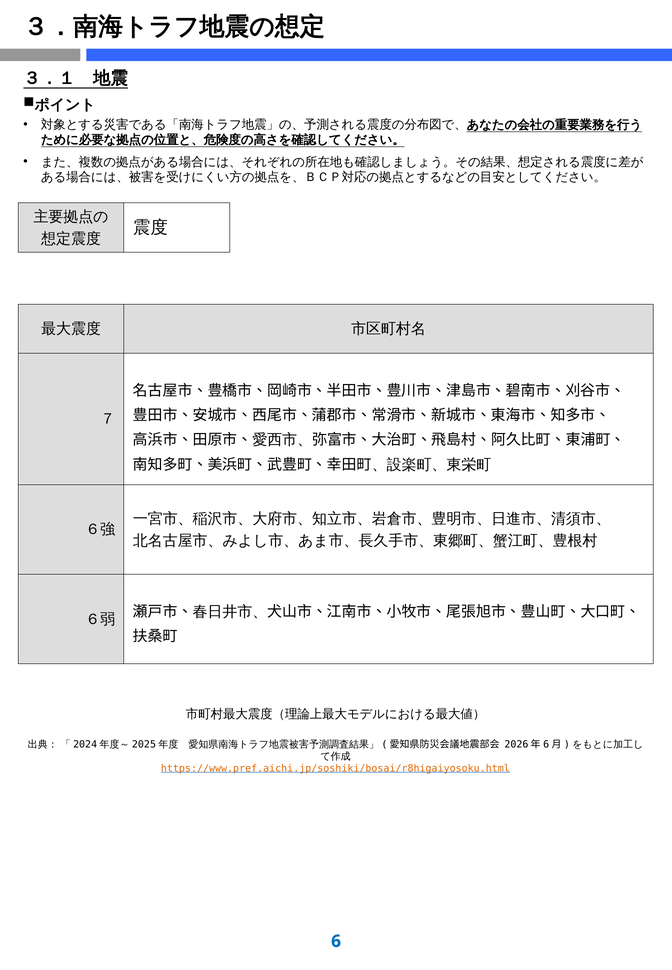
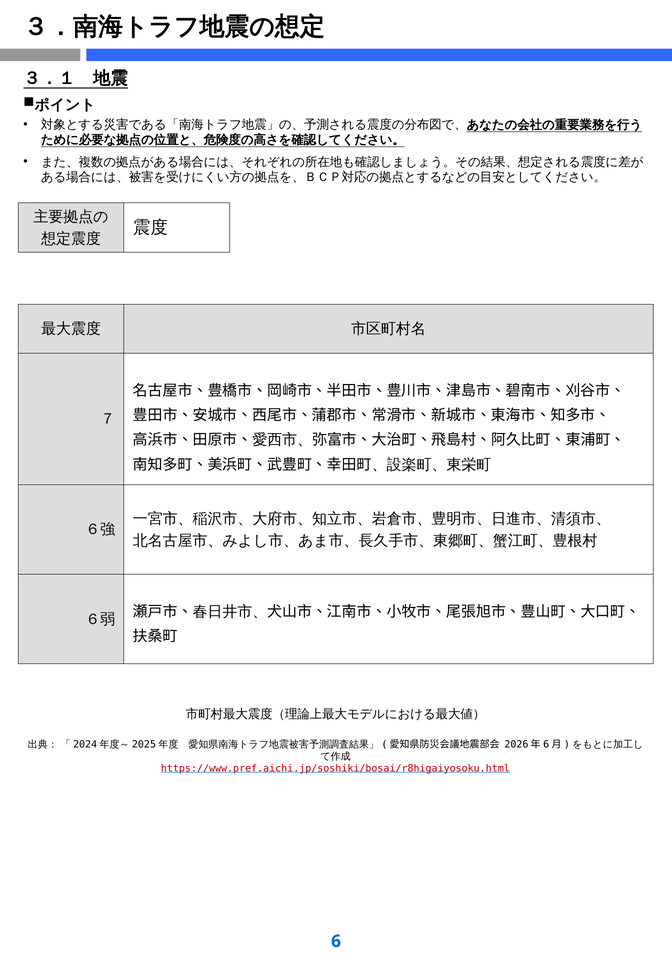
https://www.pref.aichi.jp/soshiki/bosai/r8higaiyosoku.html colour: orange -> red
